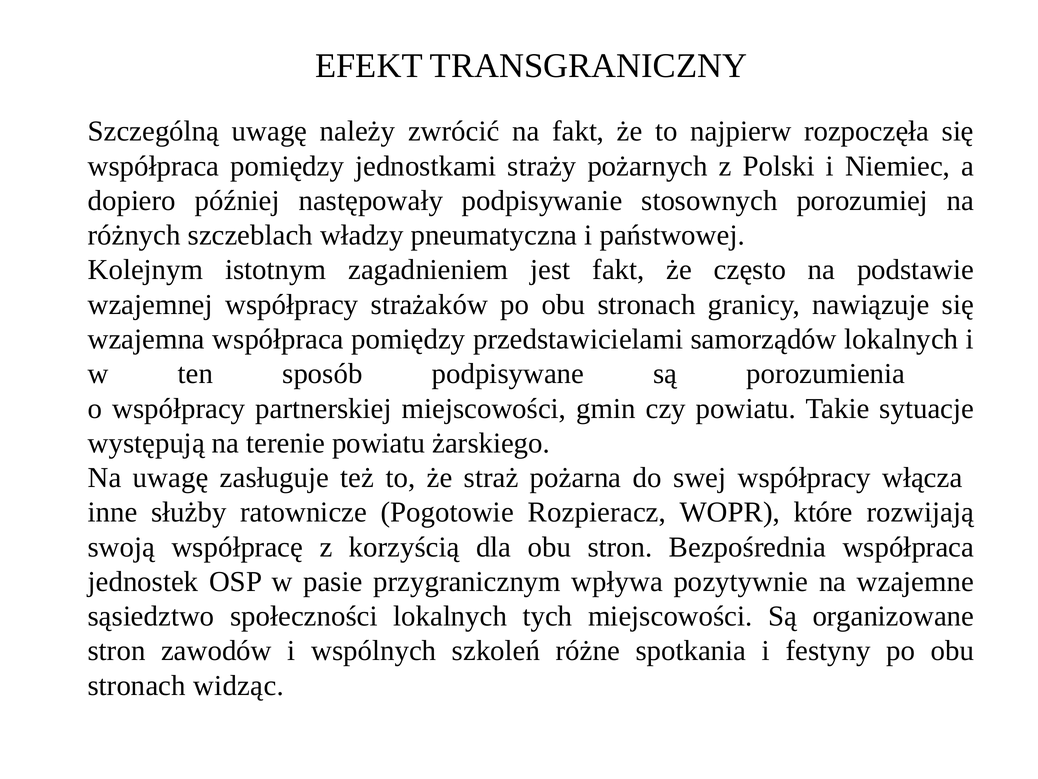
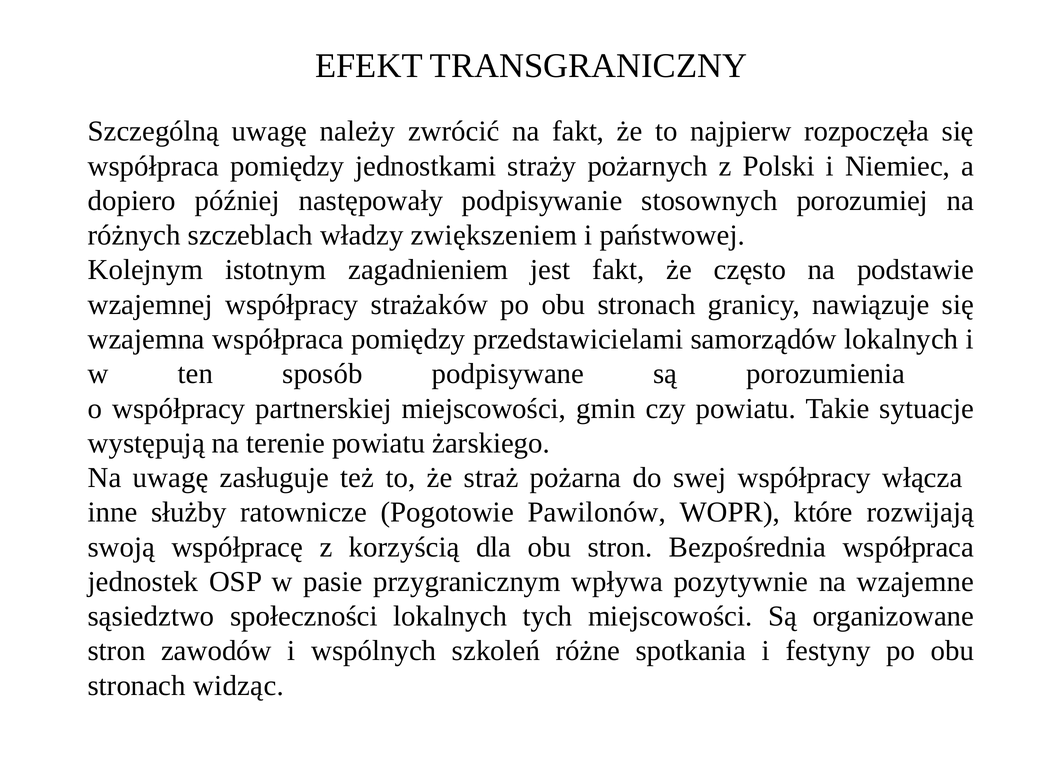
pneumatyczna: pneumatyczna -> zwiększeniem
Rozpieracz: Rozpieracz -> Pawilonów
